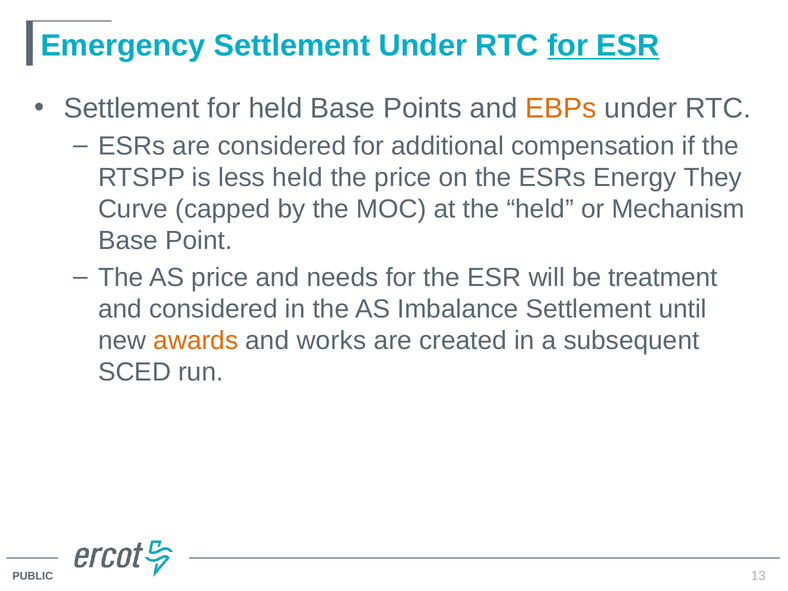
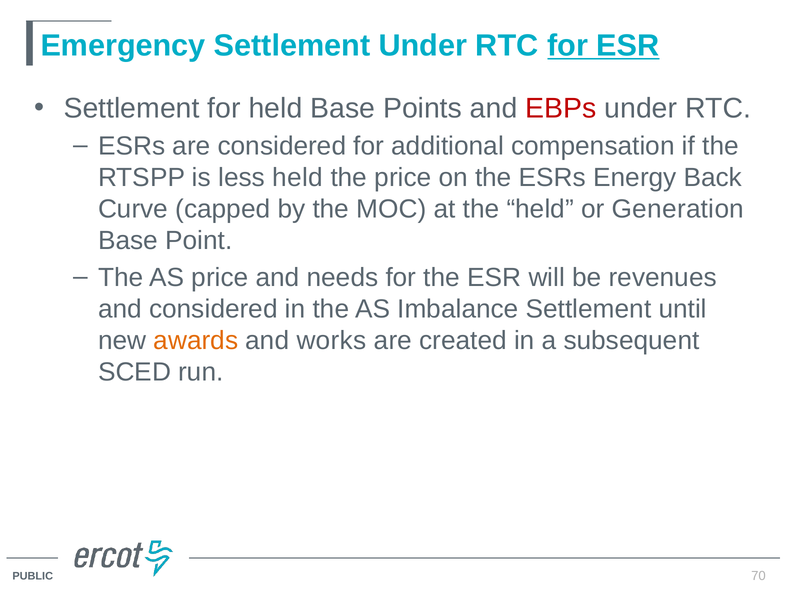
EBPs colour: orange -> red
They: They -> Back
Mechanism: Mechanism -> Generation
treatment: treatment -> revenues
13: 13 -> 70
